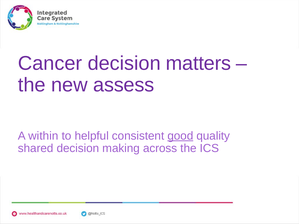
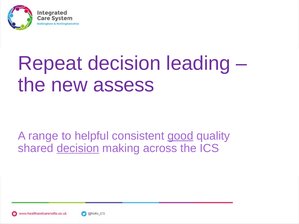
Cancer: Cancer -> Repeat
matters: matters -> leading
within: within -> range
decision at (78, 148) underline: none -> present
